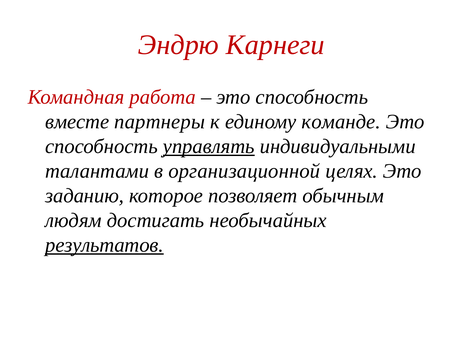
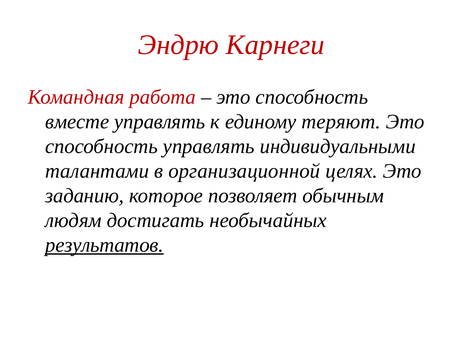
вместе партнеры: партнеры -> управлять
команде: команде -> теряют
управлять at (209, 147) underline: present -> none
